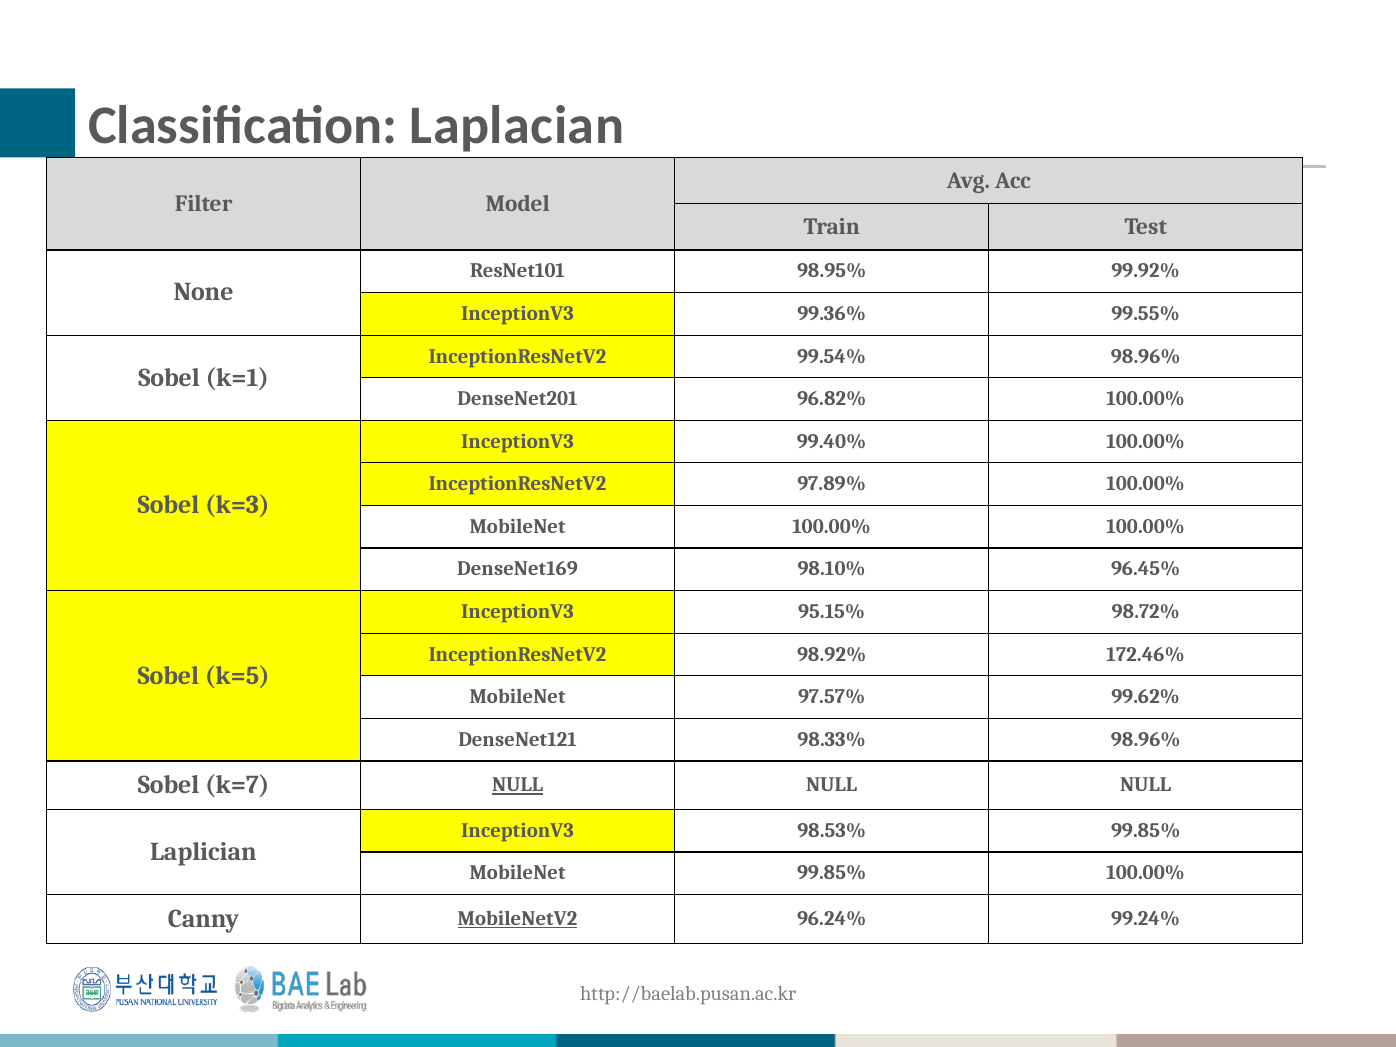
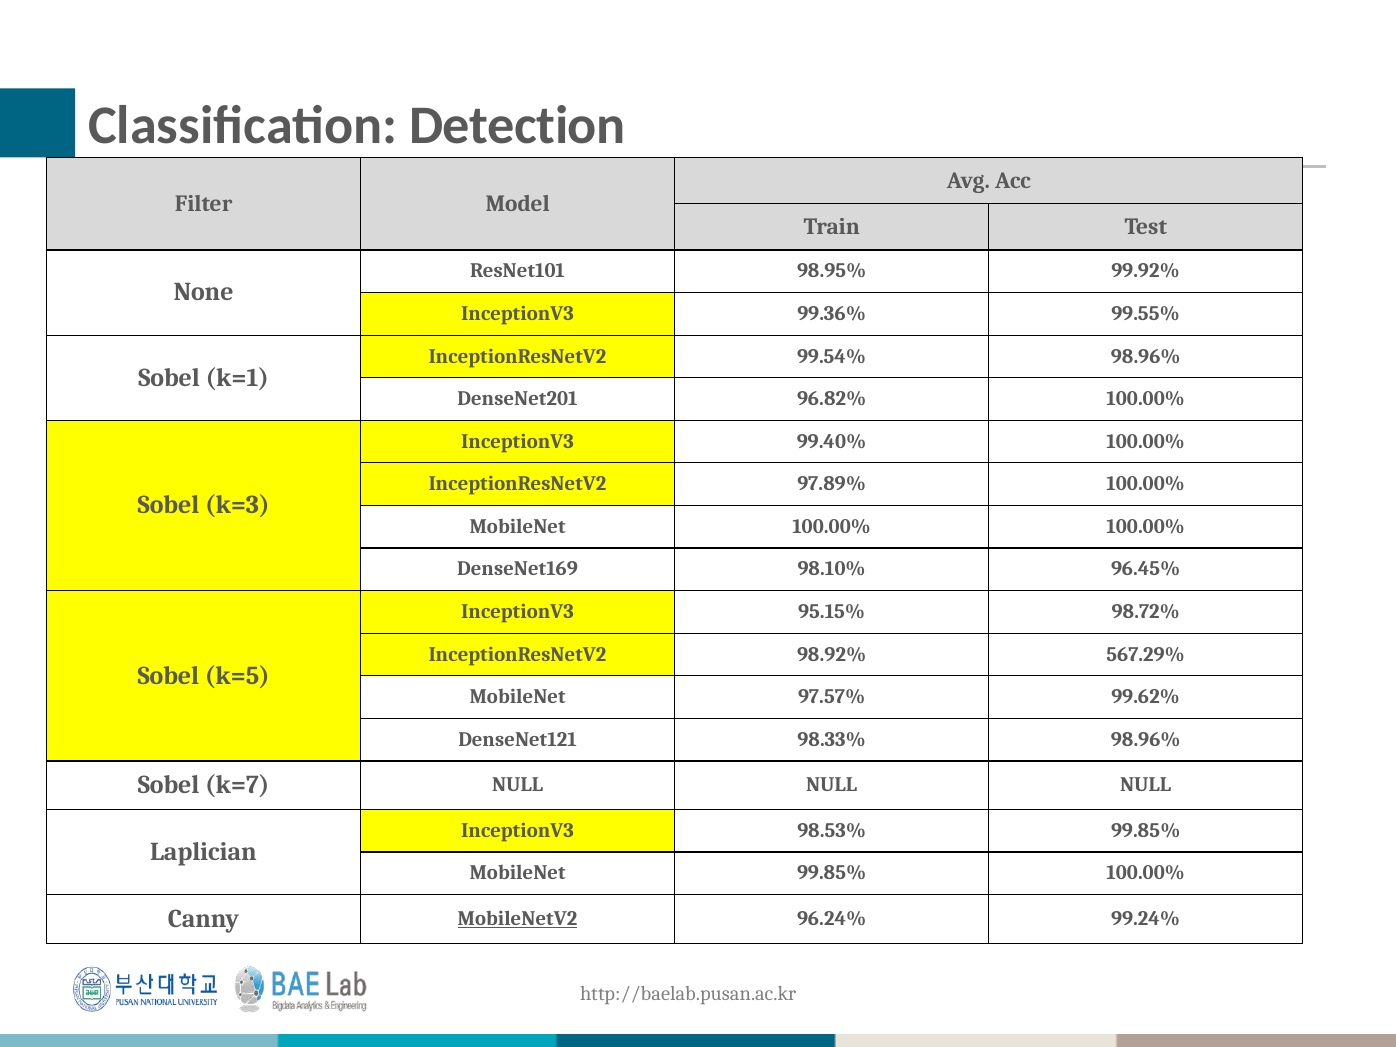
Laplacian: Laplacian -> Detection
172.46%: 172.46% -> 567.29%
NULL at (518, 785) underline: present -> none
